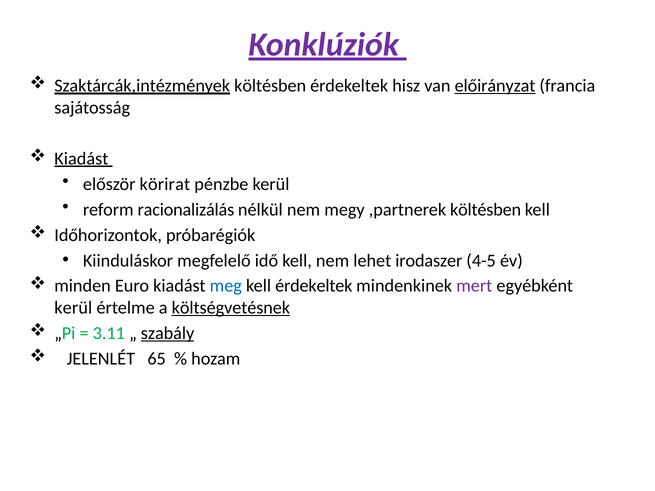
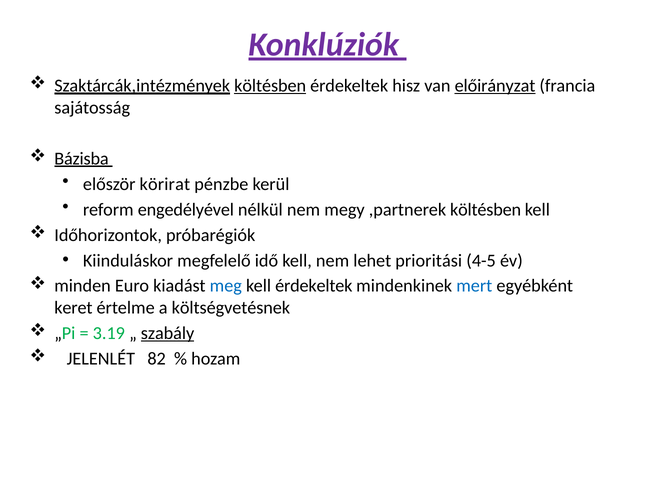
költésben at (270, 86) underline: none -> present
Kiadást at (81, 159): Kiadást -> Bázisba
racionalizálás: racionalizálás -> engedélyével
irodaszer: irodaszer -> prioritási
mert colour: purple -> blue
kerül at (73, 308): kerül -> keret
költségvetésnek underline: present -> none
3.11: 3.11 -> 3.19
65: 65 -> 82
